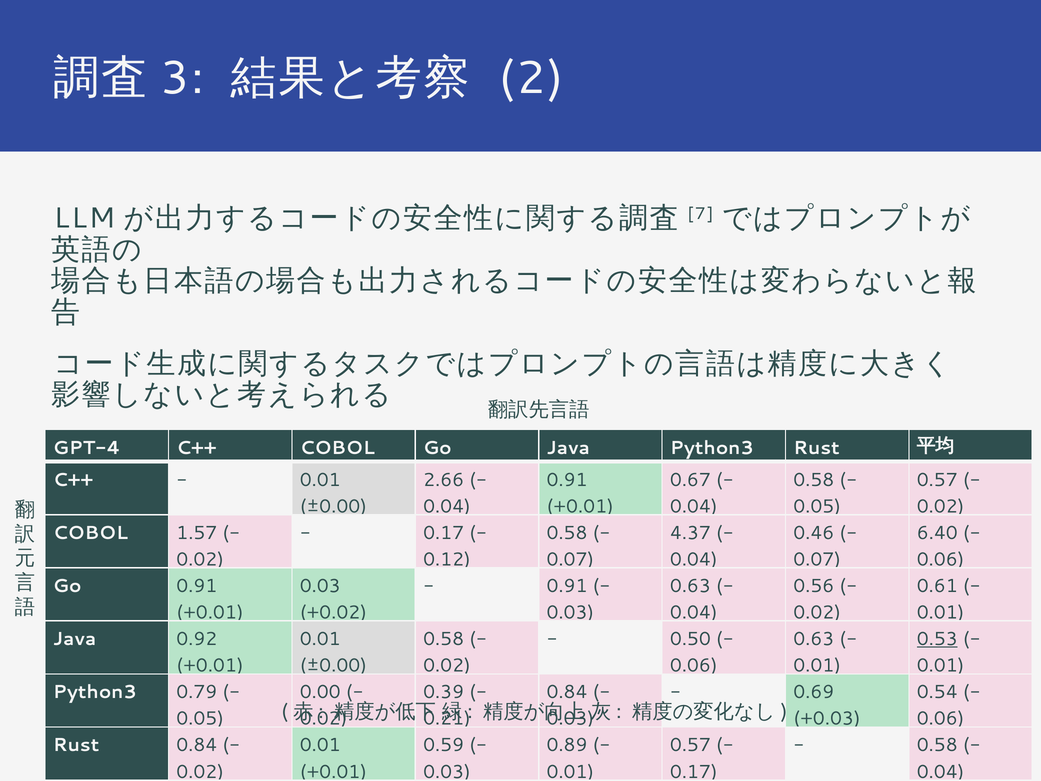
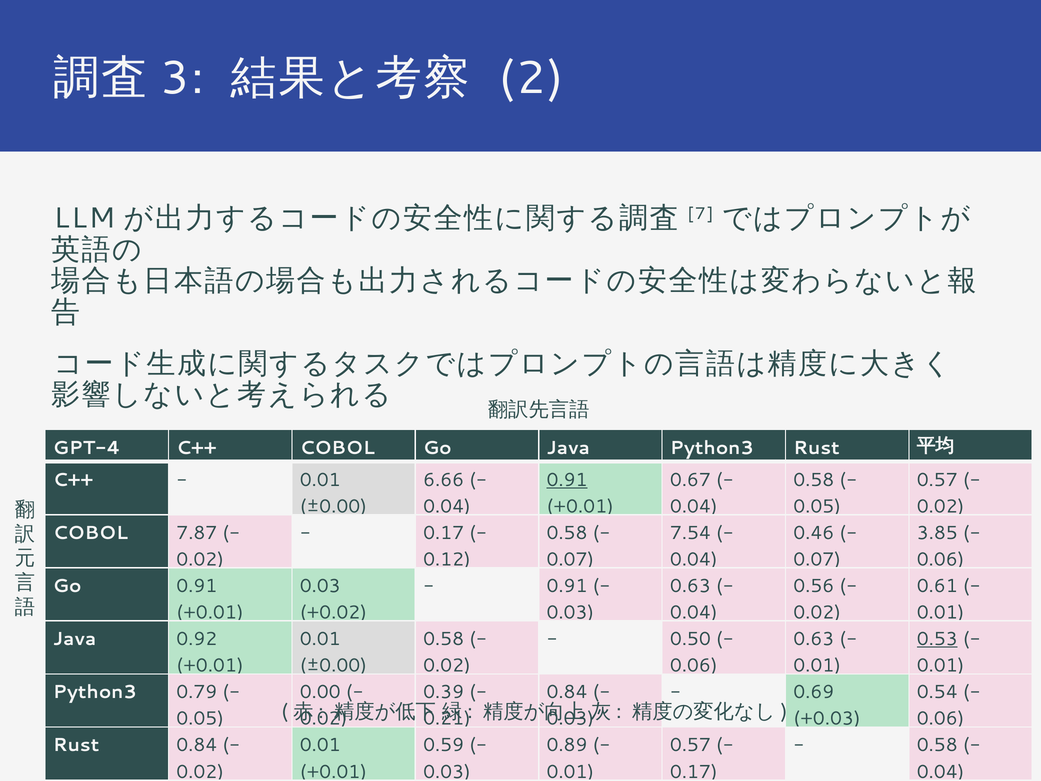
2.66: 2.66 -> 6.66
0.91 at (567, 480) underline: none -> present
1.57: 1.57 -> 7.87
4.37: 4.37 -> 7.54
6.40: 6.40 -> 3.85
